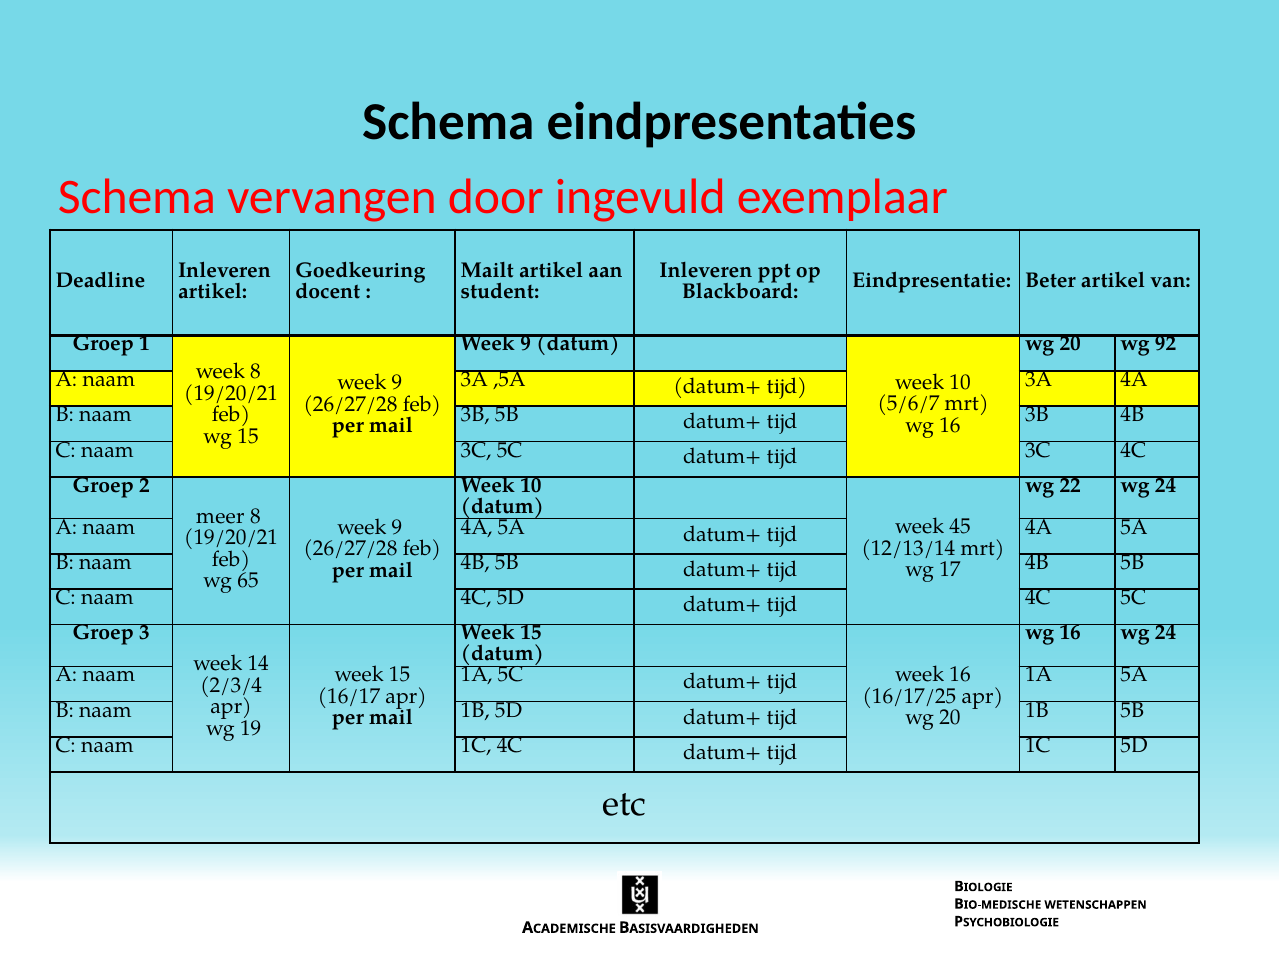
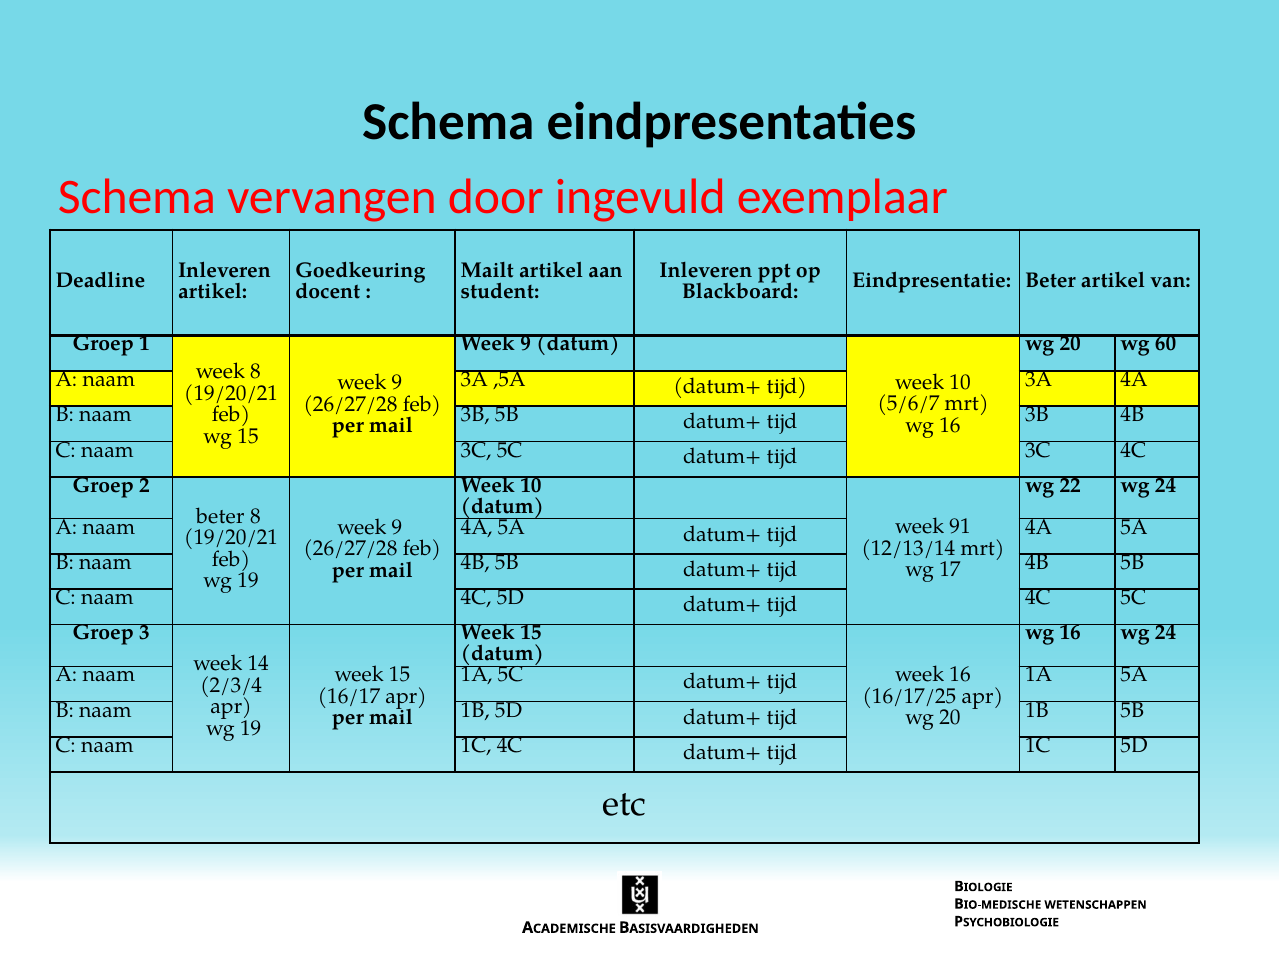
92: 92 -> 60
meer at (220, 516): meer -> beter
45: 45 -> 91
65 at (248, 581): 65 -> 19
